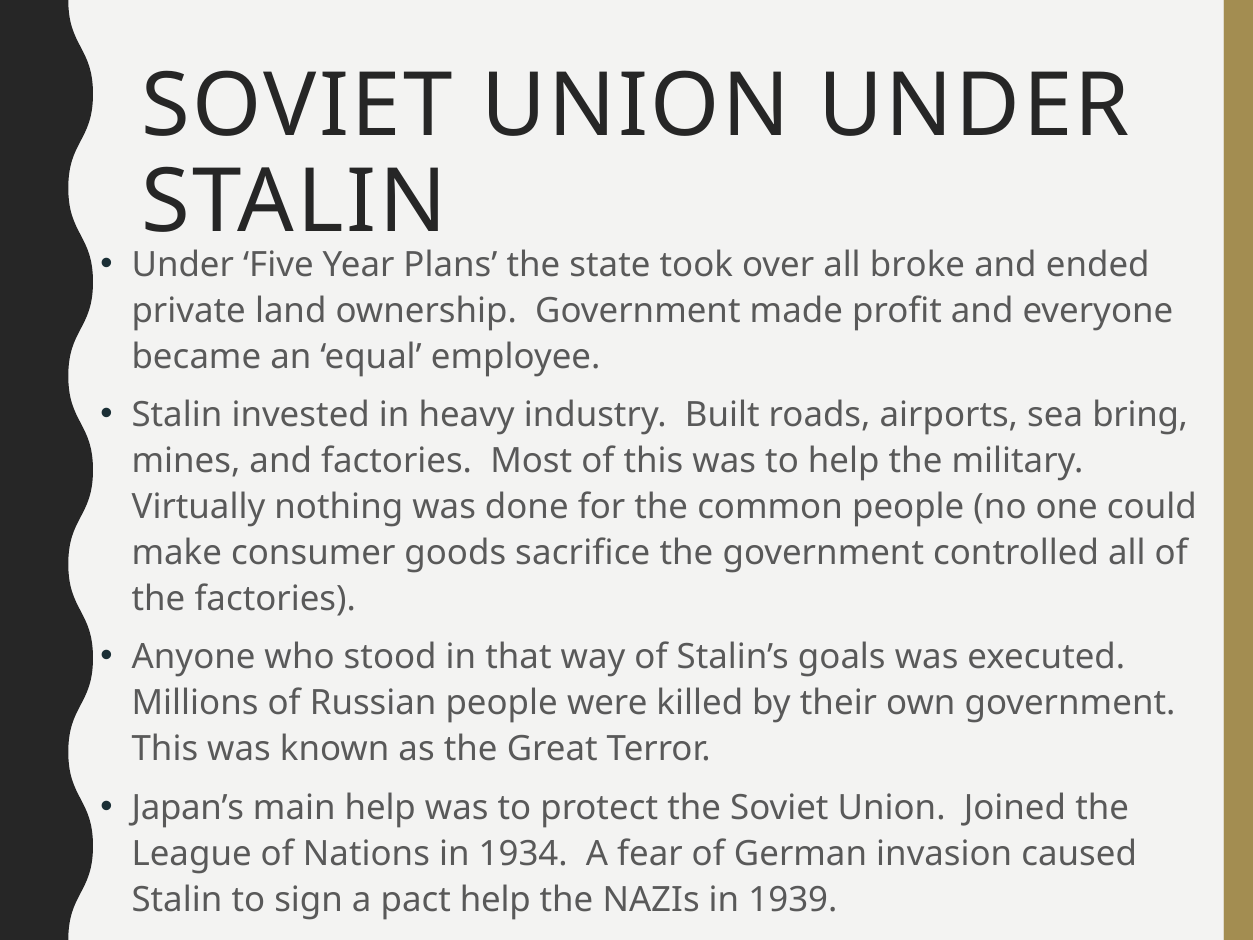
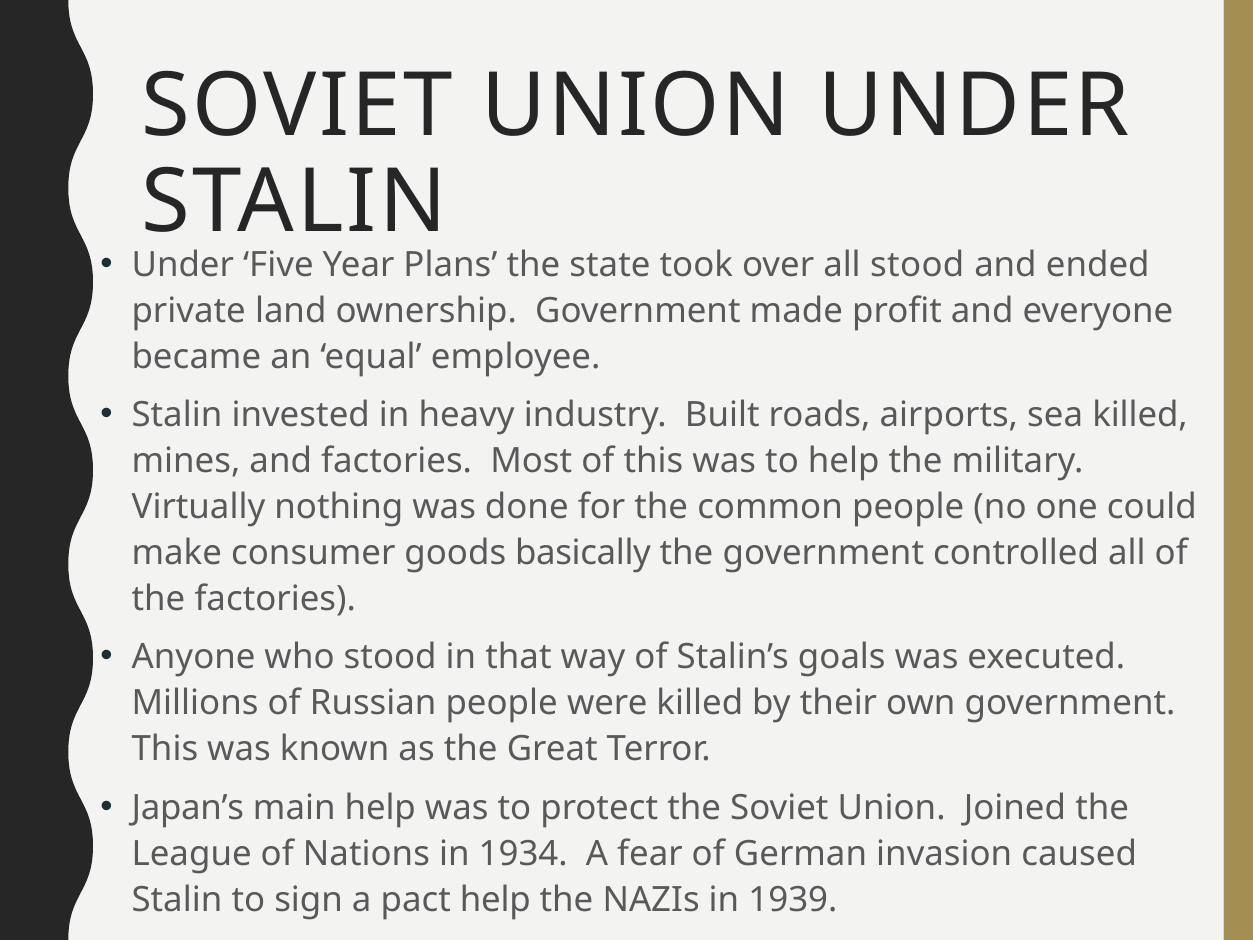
all broke: broke -> stood
sea bring: bring -> killed
sacrifice: sacrifice -> basically
